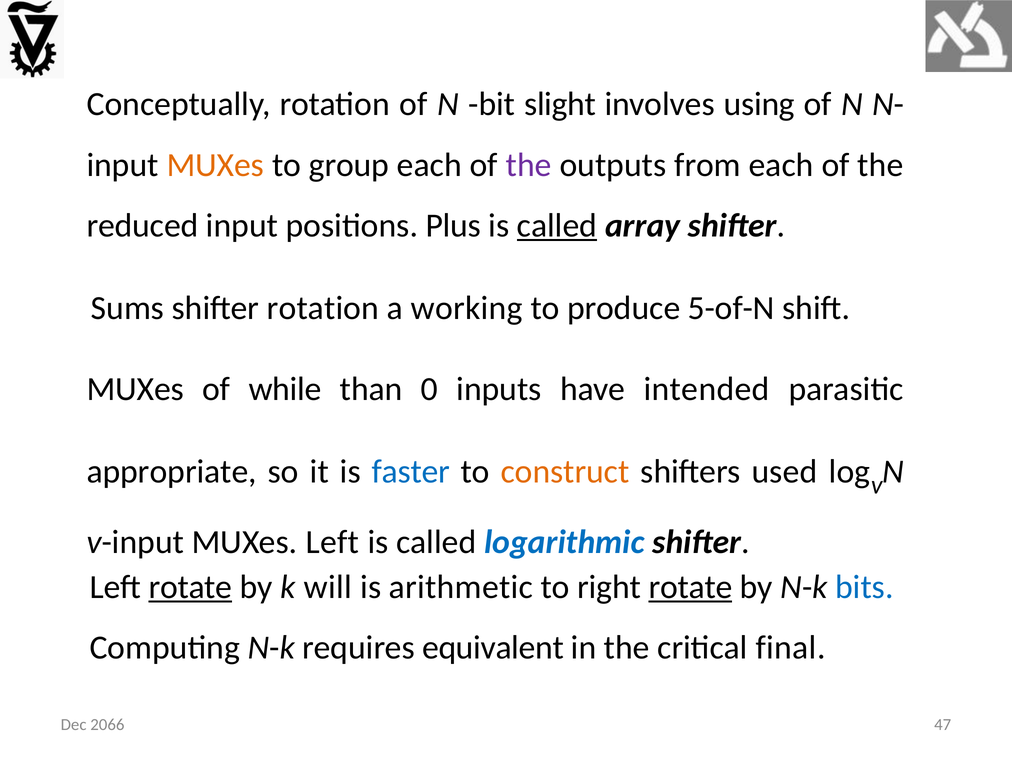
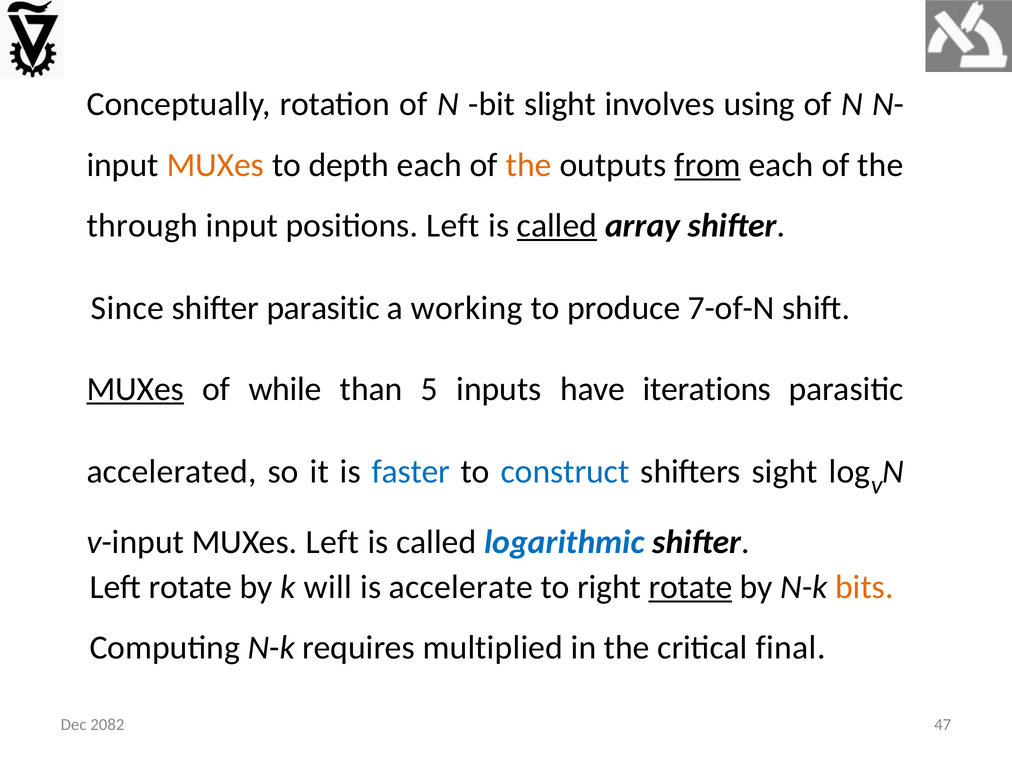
group: group -> depth
the at (529, 165) colour: purple -> orange
from underline: none -> present
reduced: reduced -> through
positions Plus: Plus -> Left
Sums: Sums -> Since
shifter rotation: rotation -> parasitic
5-of-N: 5-of-N -> 7-of-N
MUXes at (135, 389) underline: none -> present
0: 0 -> 5
intended: intended -> iterations
appropriate: appropriate -> accelerated
construct colour: orange -> blue
used: used -> sight
rotate at (190, 587) underline: present -> none
arithmetic: arithmetic -> accelerate
bits colour: blue -> orange
equivalent: equivalent -> multiplied
2066: 2066 -> 2082
